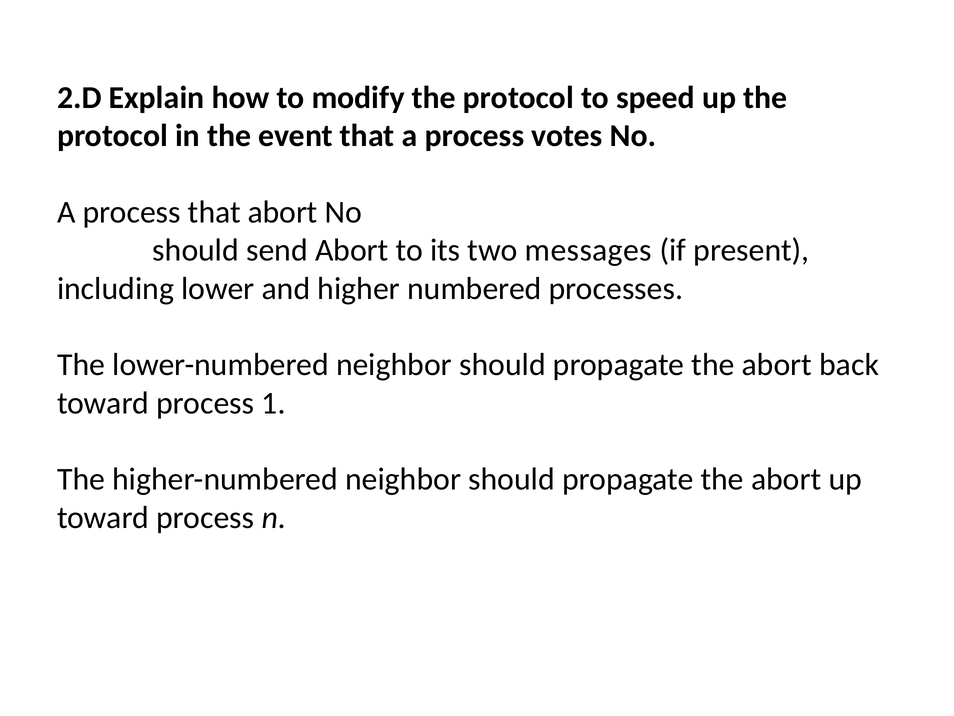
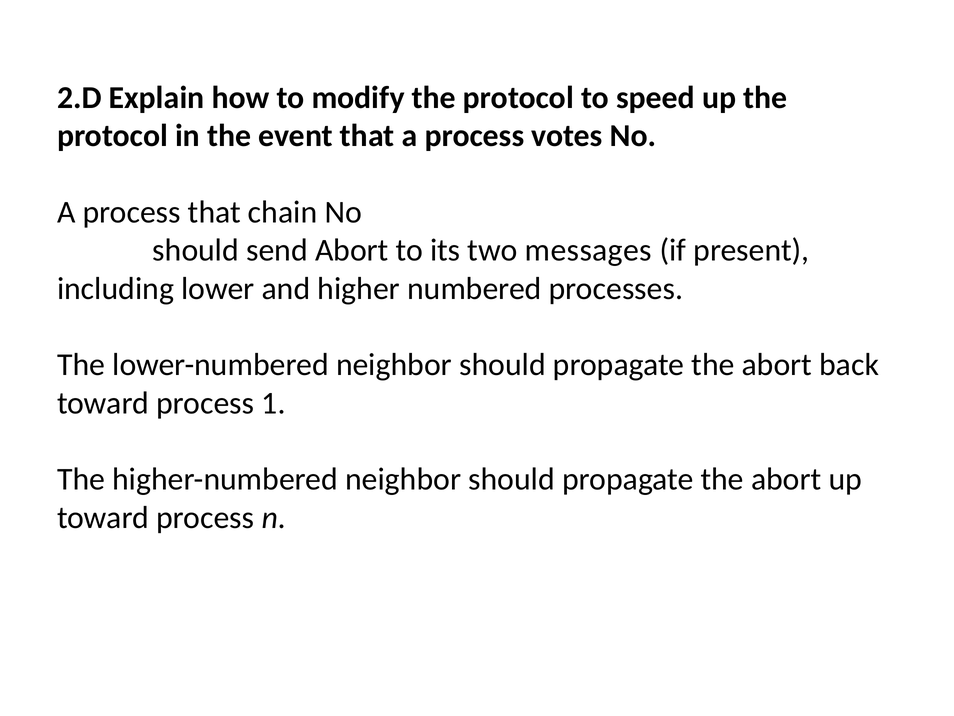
that abort: abort -> chain
